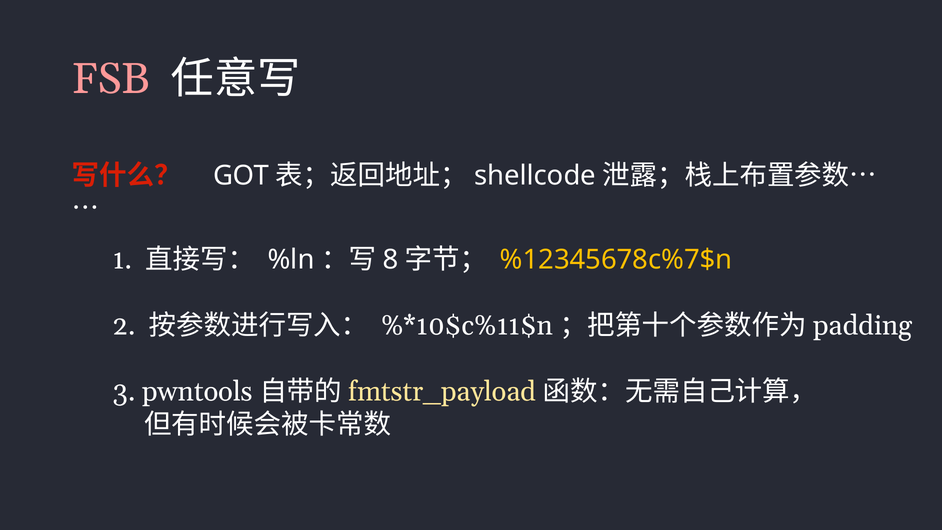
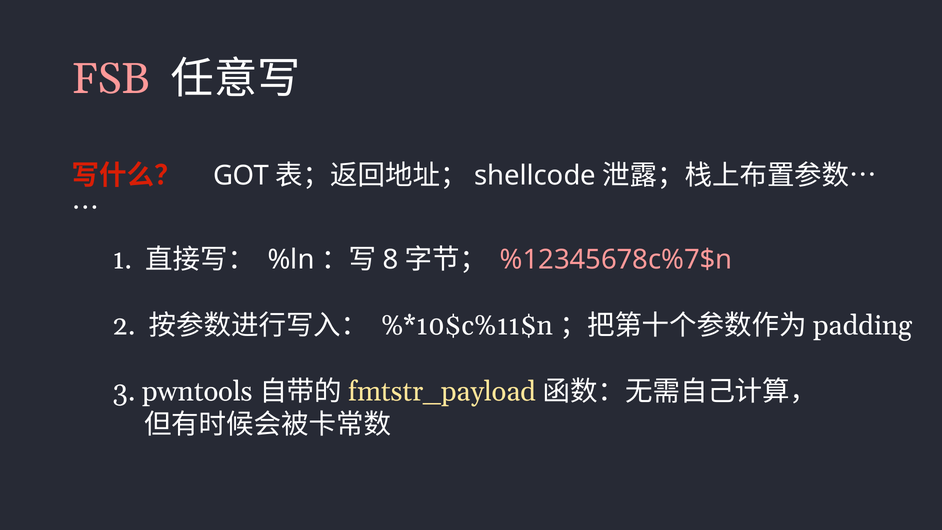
%12345678c%7$n colour: yellow -> pink
